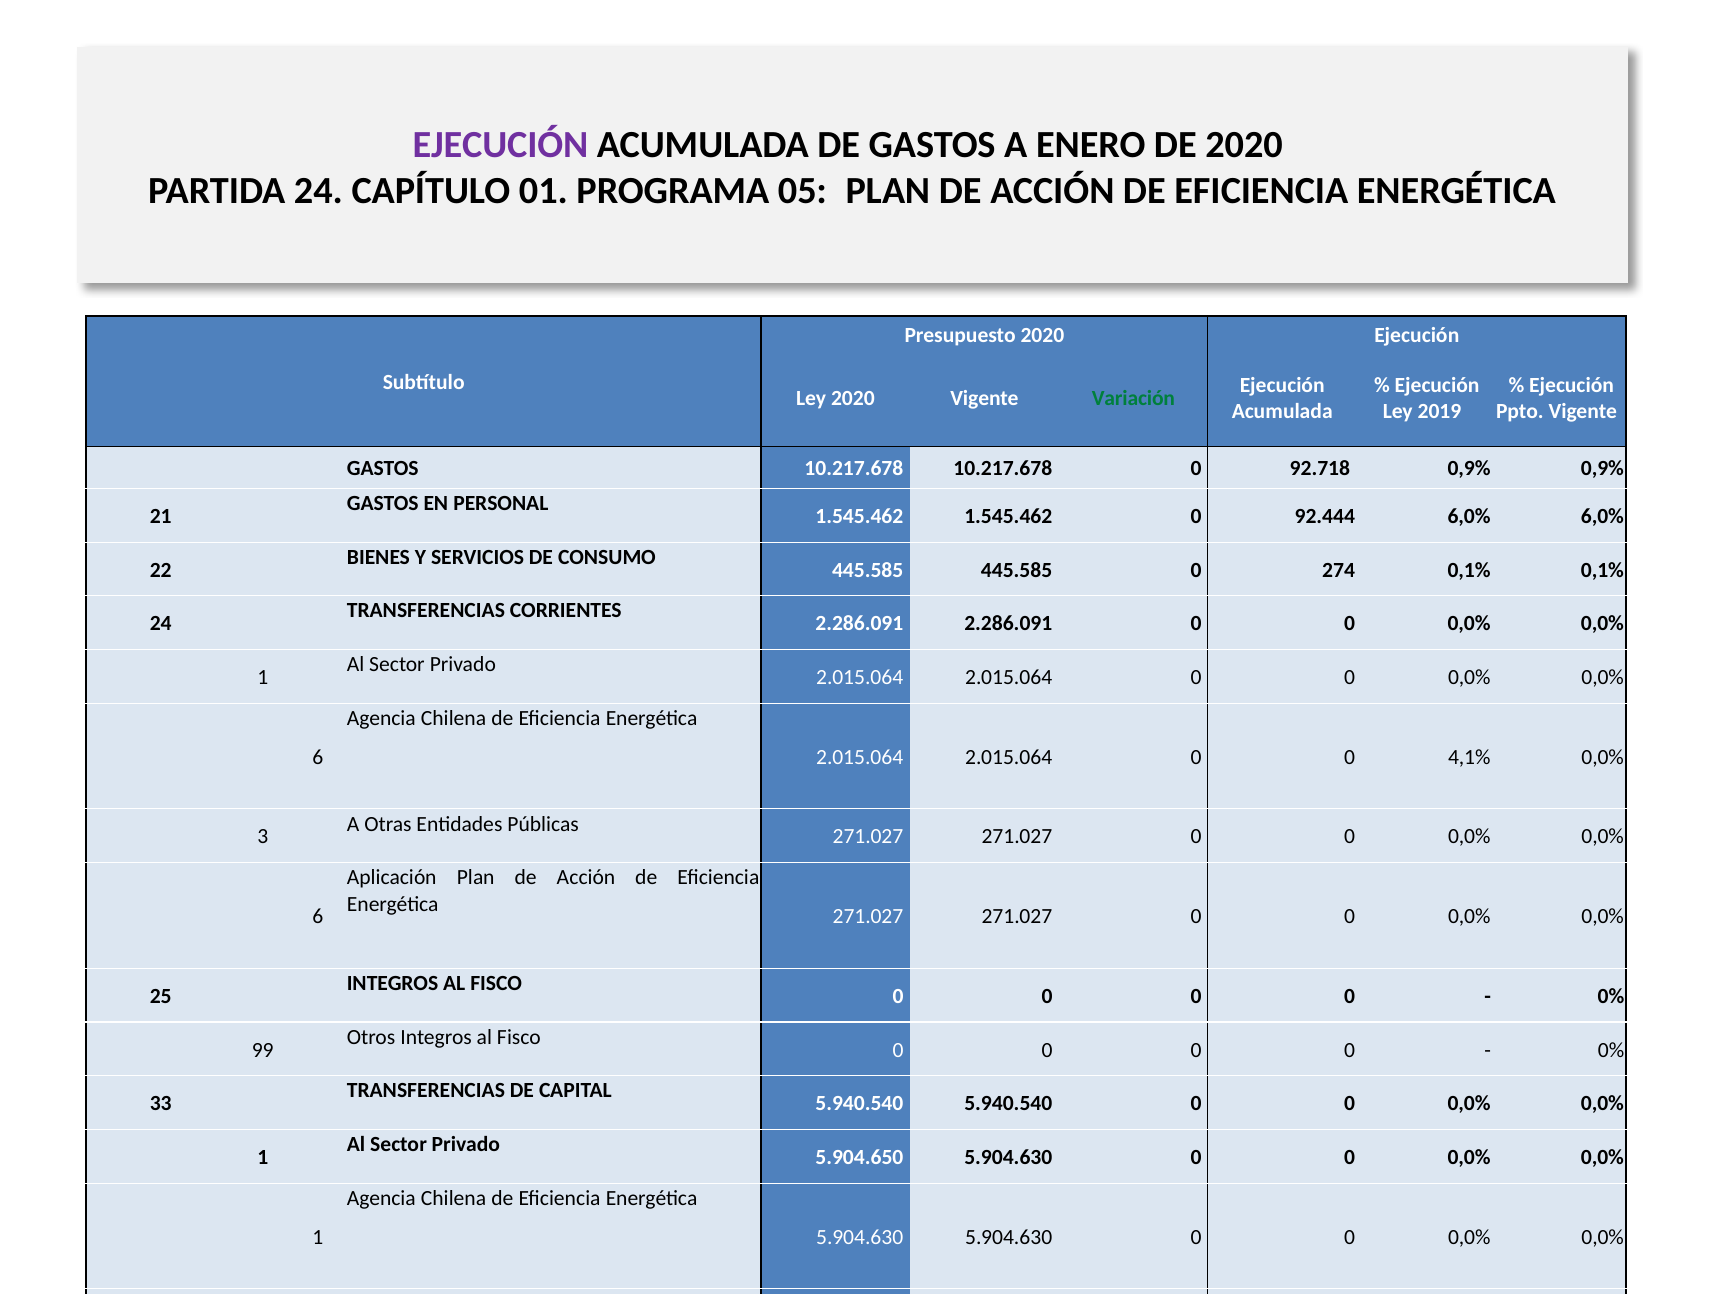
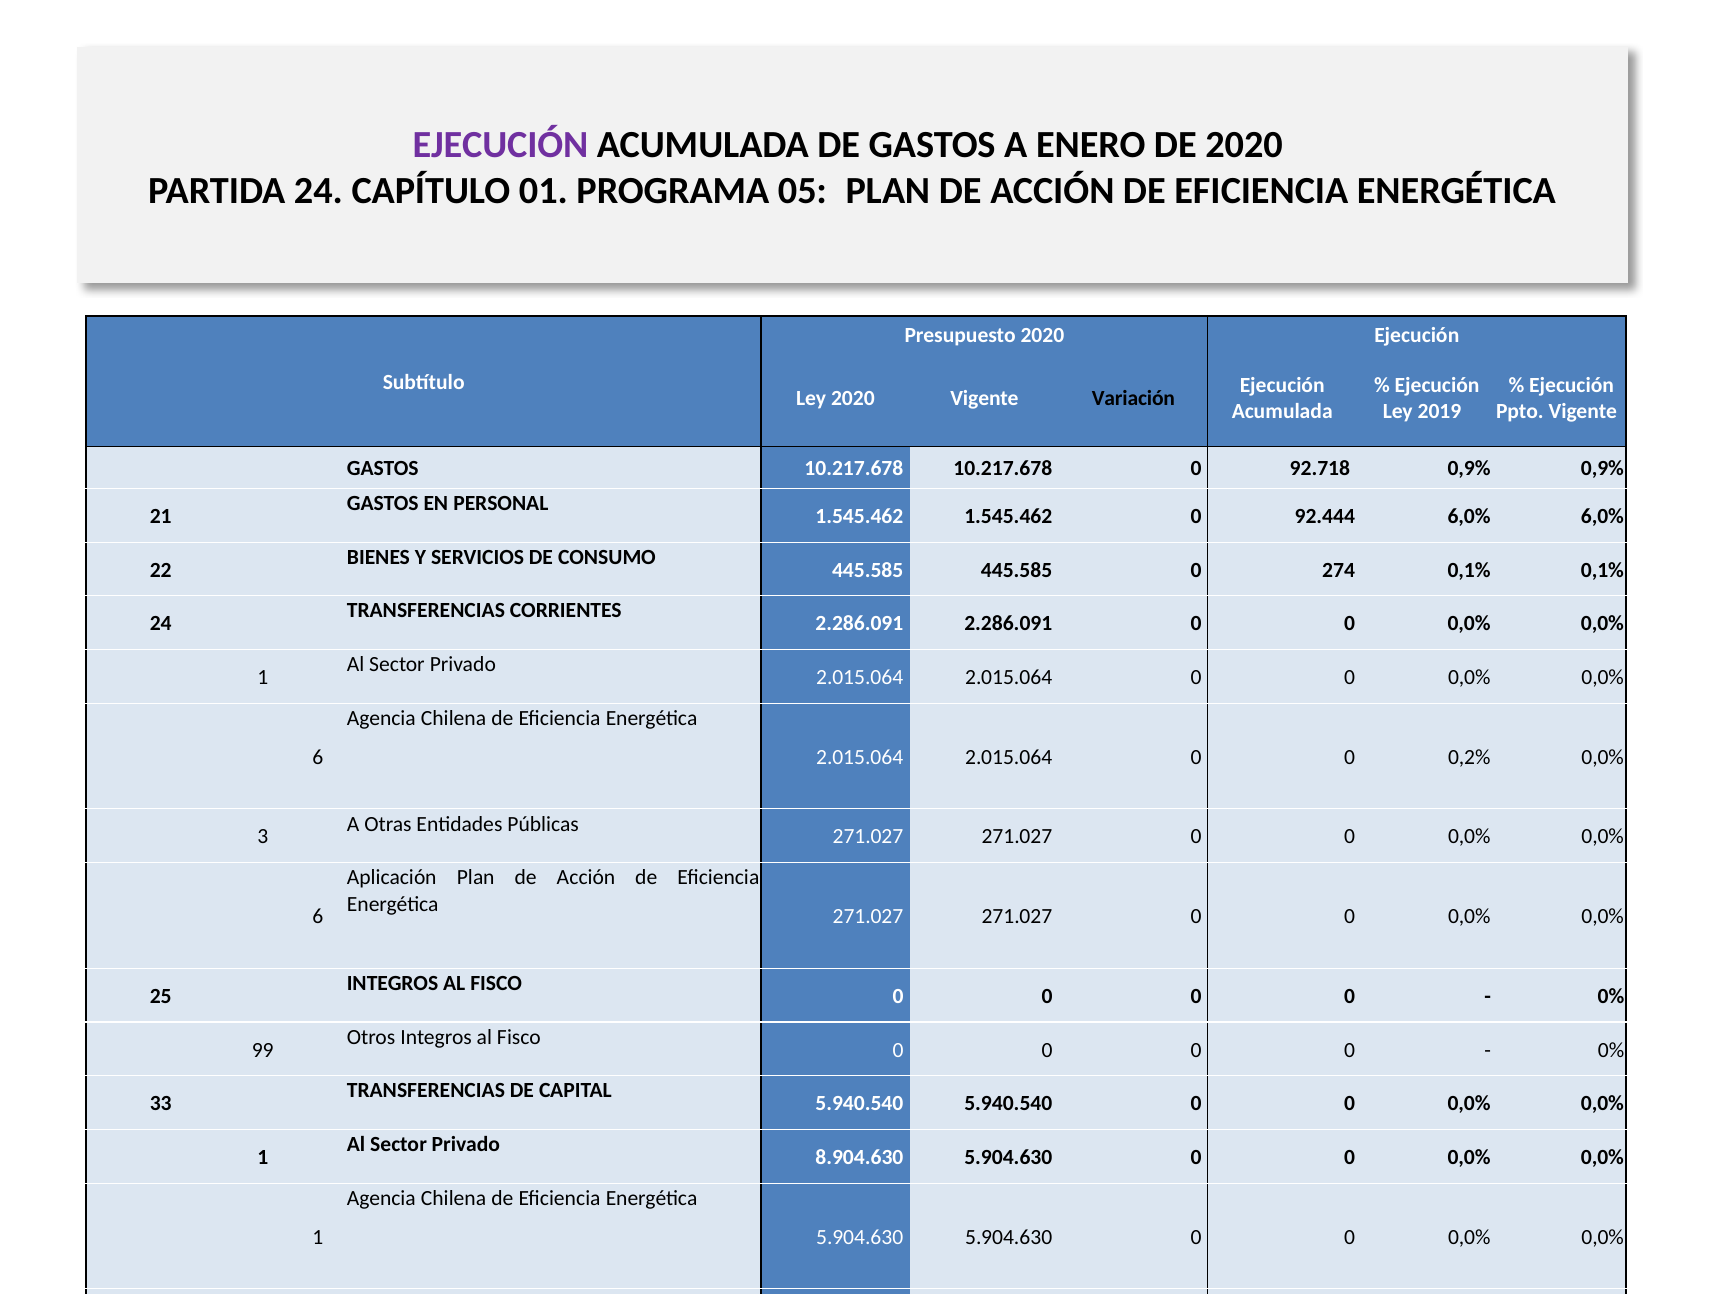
Variación colour: green -> black
4,1%: 4,1% -> 0,2%
5.904.650: 5.904.650 -> 8.904.630
